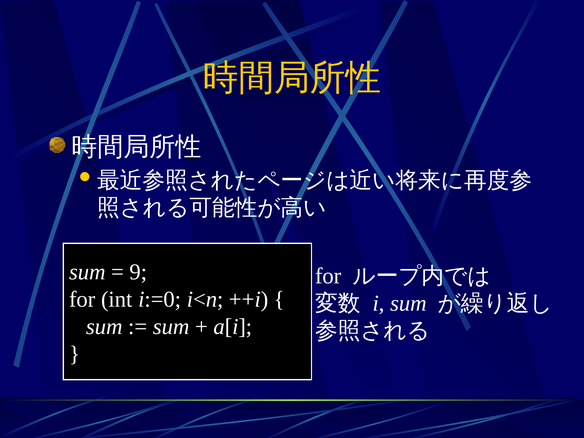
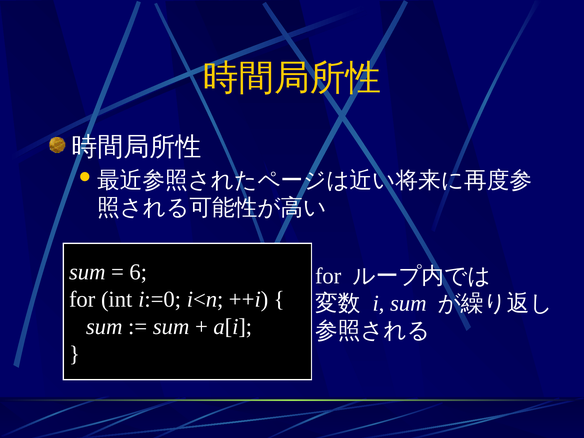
9: 9 -> 6
